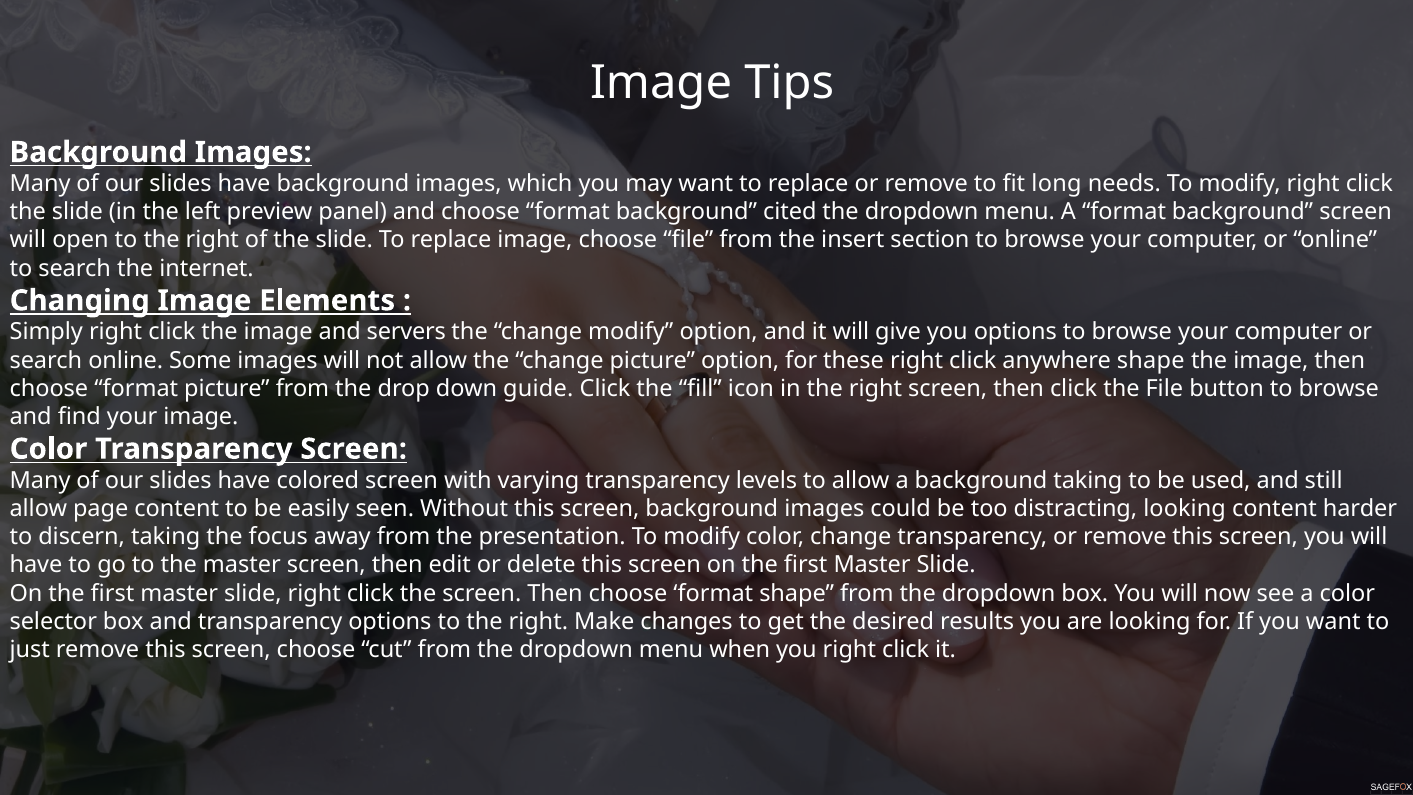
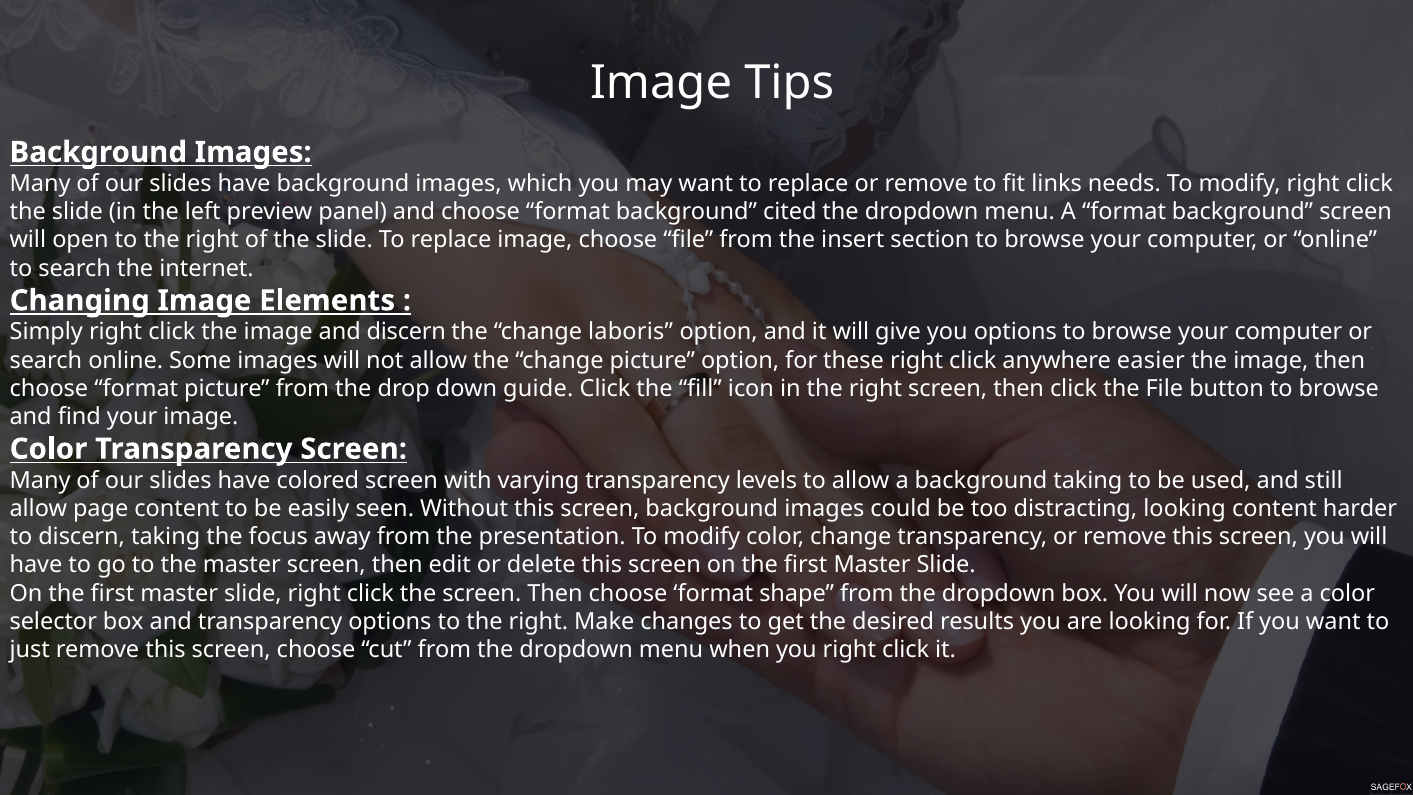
long: long -> links
and servers: servers -> discern
change modify: modify -> laboris
anywhere shape: shape -> easier
